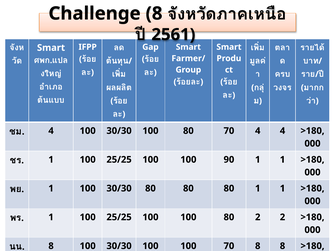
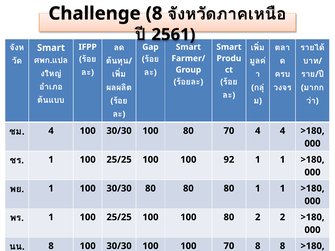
90: 90 -> 92
